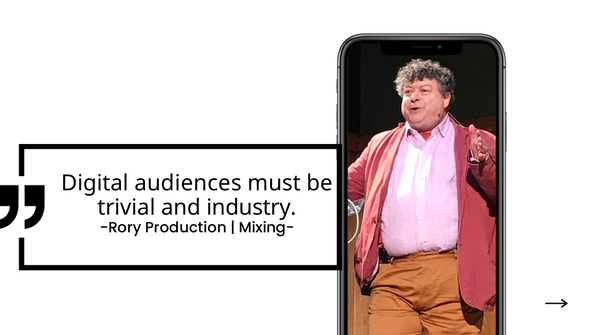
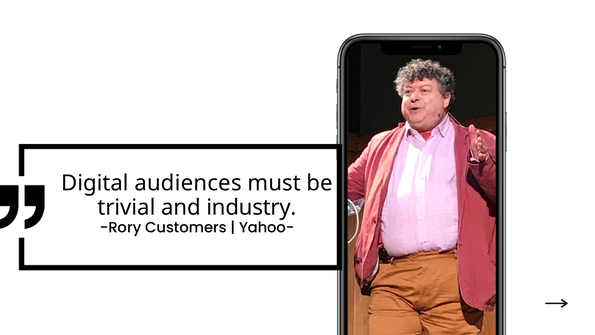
Production: Production -> Customers
Mixing-: Mixing- -> Yahoo-
